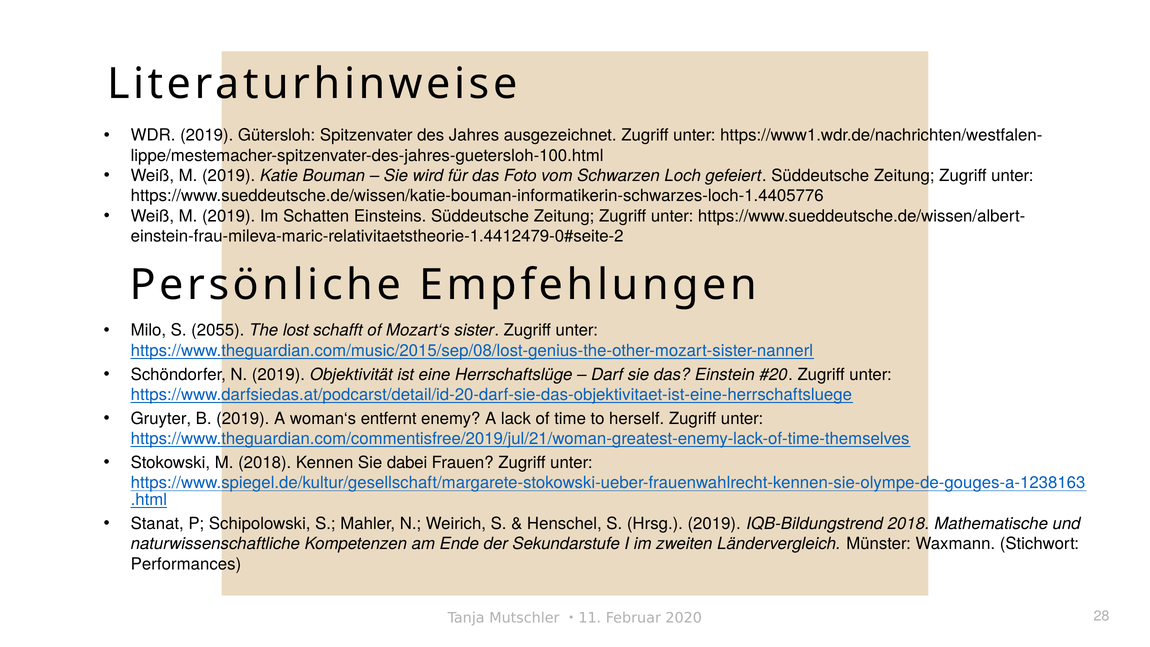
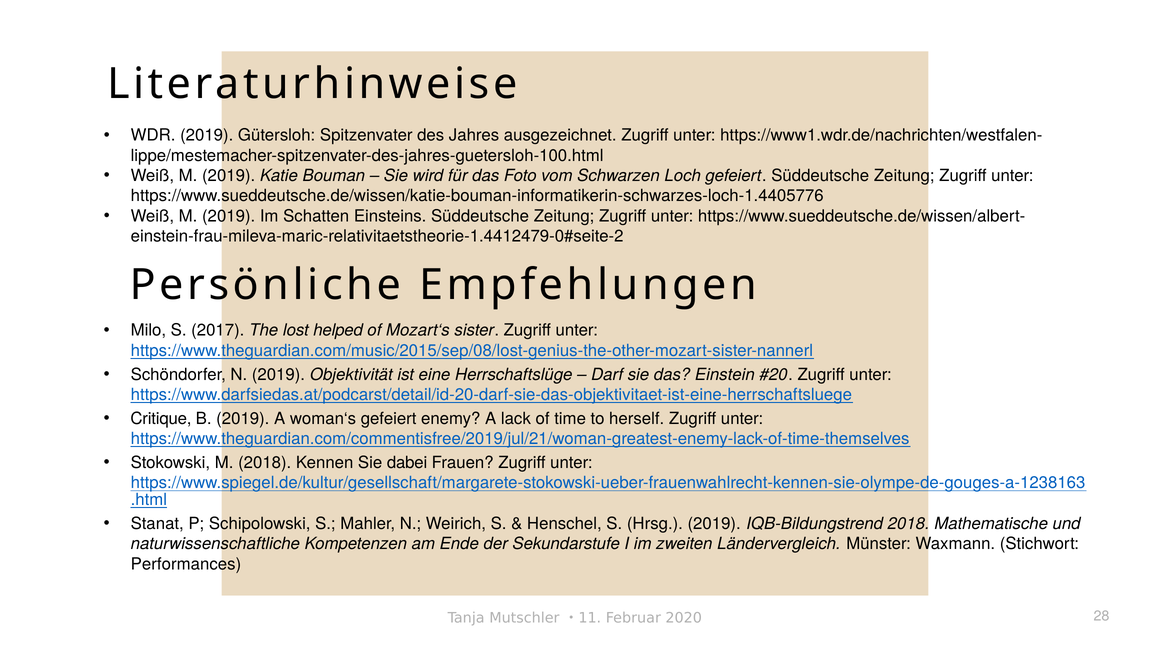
2055: 2055 -> 2017
schafft: schafft -> helped
Gruyter: Gruyter -> Critique
woman‘s entfernt: entfernt -> gefeiert
